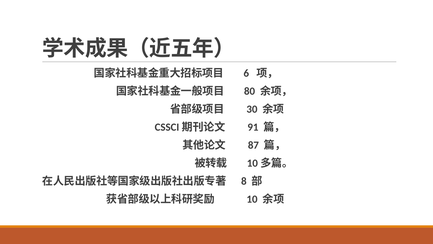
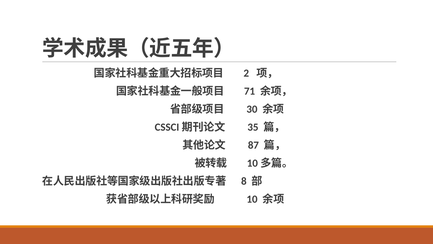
6: 6 -> 2
80: 80 -> 71
91: 91 -> 35
